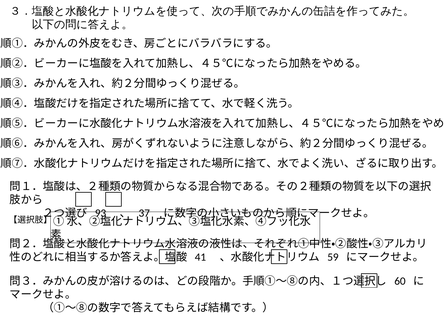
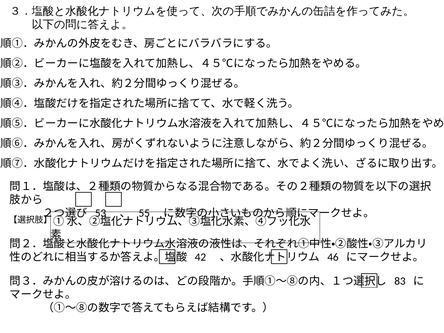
93: 93 -> 53
37: 37 -> 55
41: 41 -> 42
59: 59 -> 46
60: 60 -> 83
